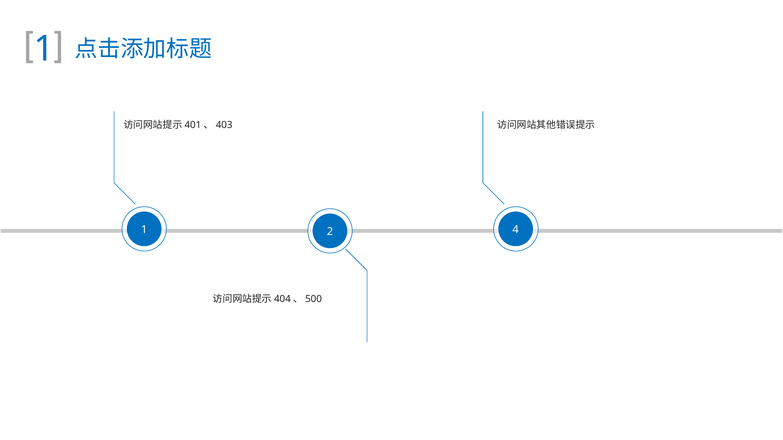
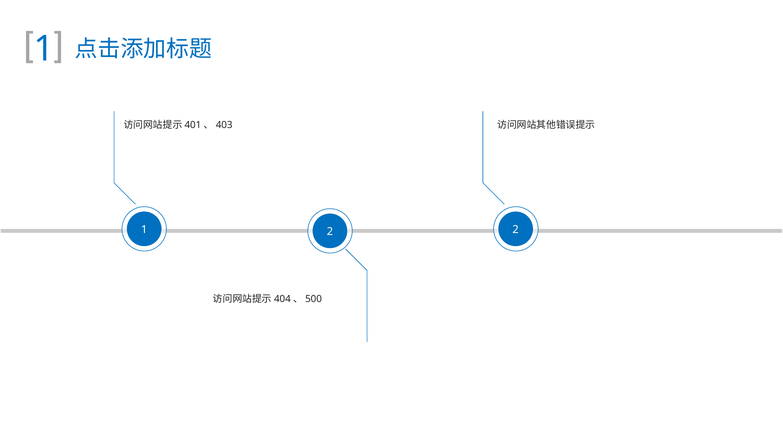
2 4: 4 -> 2
